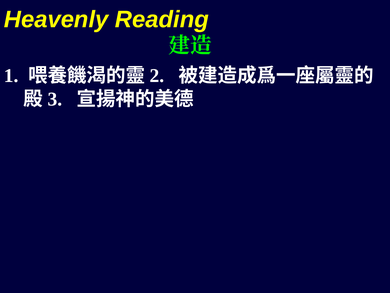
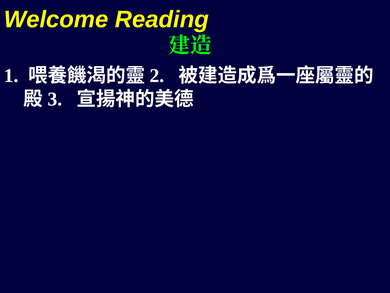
Heavenly: Heavenly -> Welcome
